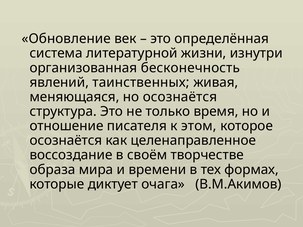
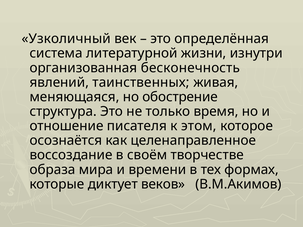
Обновление: Обновление -> Узколичный
но осознаётся: осознаётся -> обострение
очага: очага -> веков
